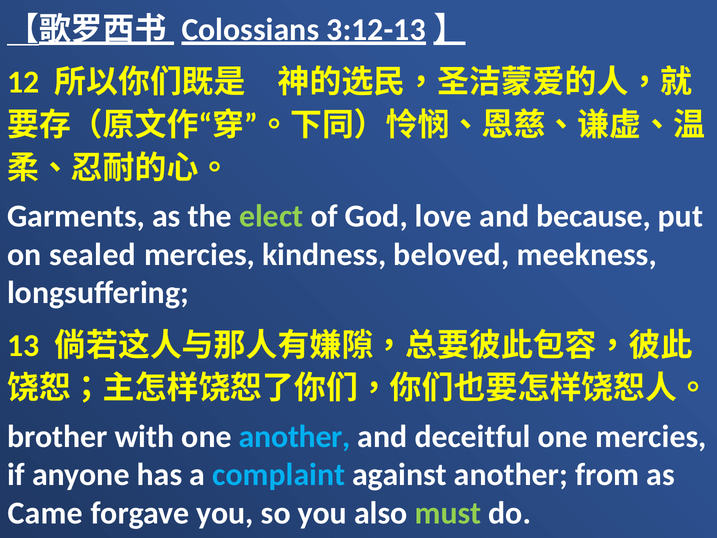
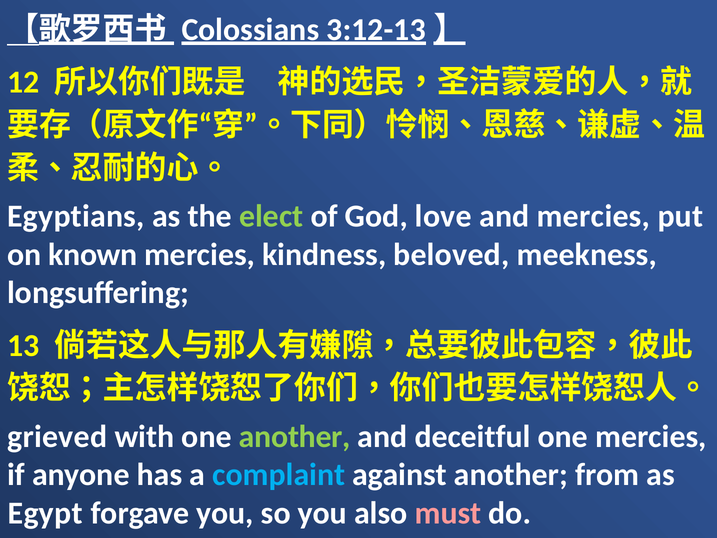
Garments: Garments -> Egyptians
and because: because -> mercies
sealed: sealed -> known
brother: brother -> grieved
another at (295, 436) colour: light blue -> light green
Came: Came -> Egypt
must colour: light green -> pink
